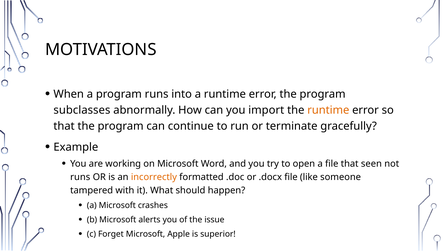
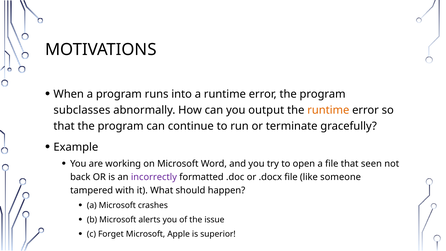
import: import -> output
runs at (80, 177): runs -> back
incorrectly colour: orange -> purple
